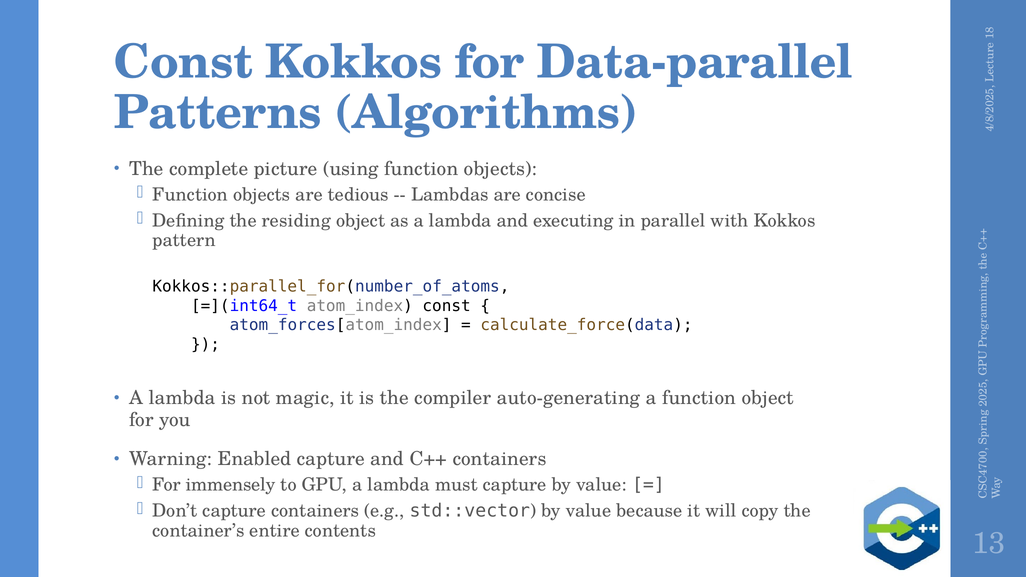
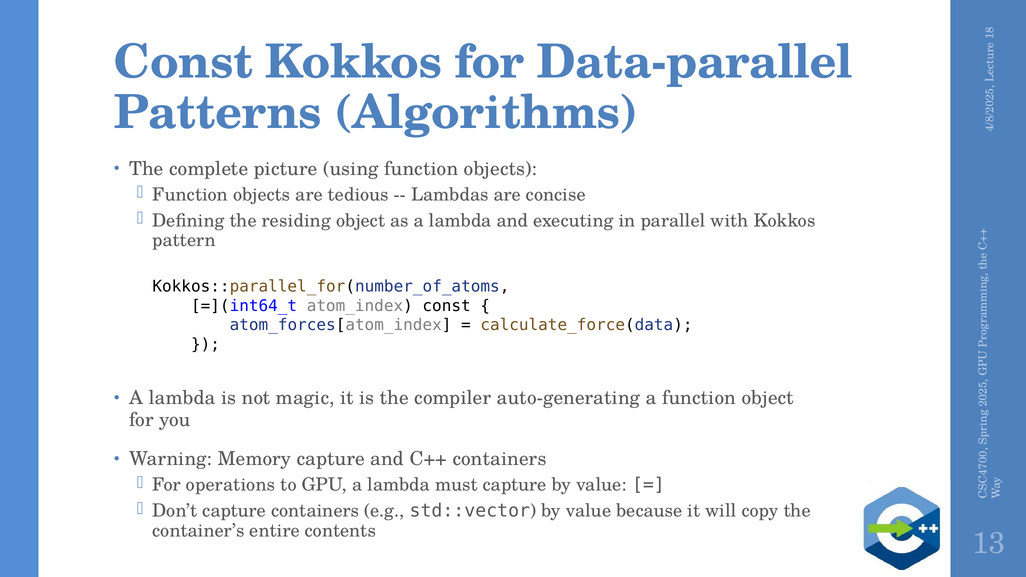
Enabled: Enabled -> Memory
immensely: immensely -> operations
